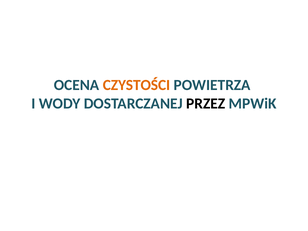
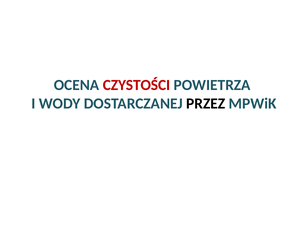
CZYSTOŚCI colour: orange -> red
